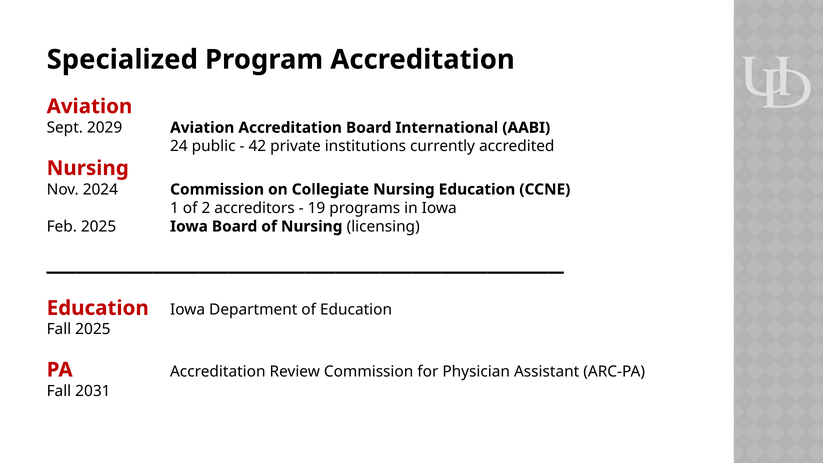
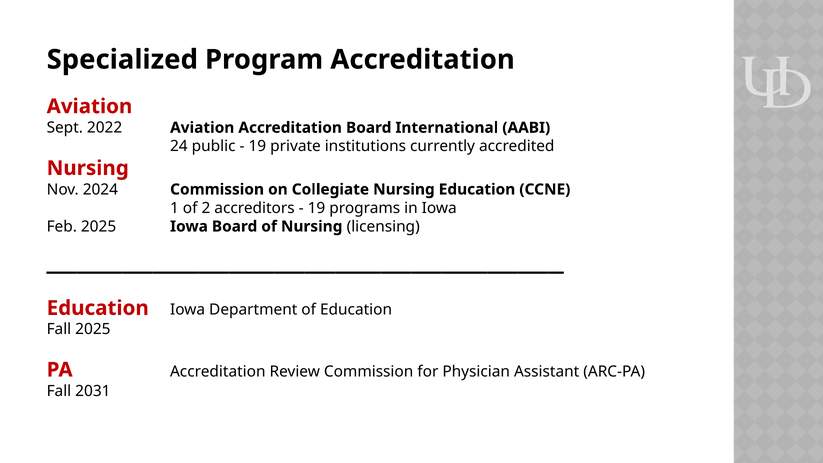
2029: 2029 -> 2022
42 at (257, 146): 42 -> 19
